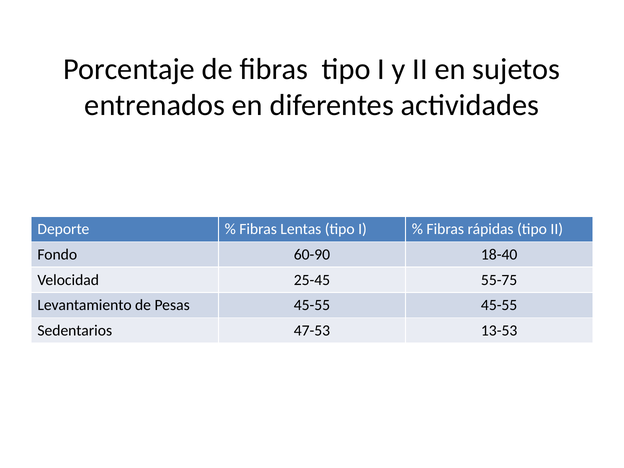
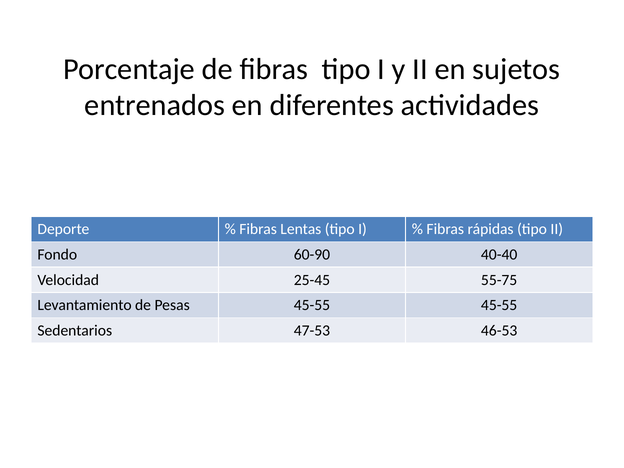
18-40: 18-40 -> 40-40
13-53: 13-53 -> 46-53
